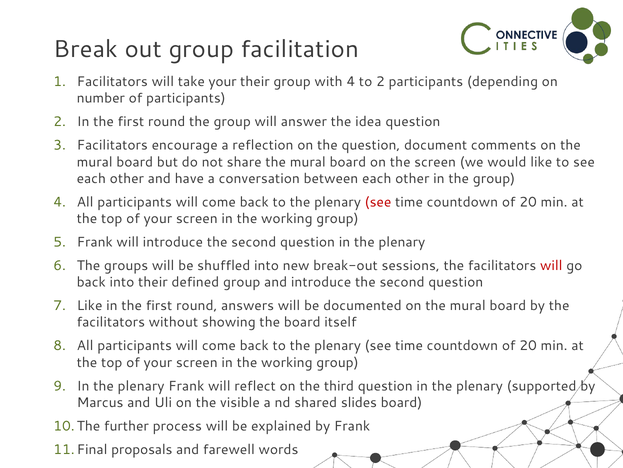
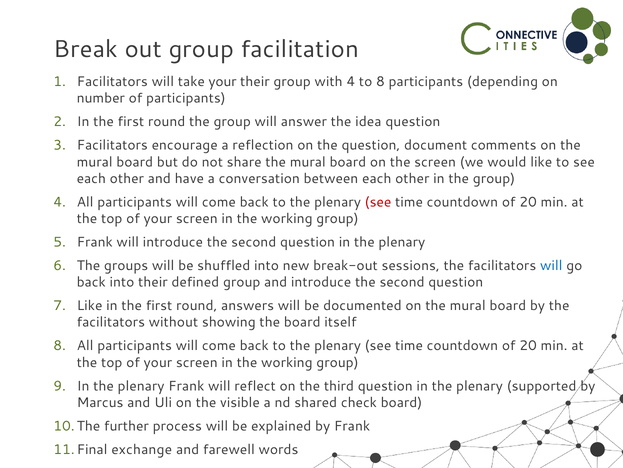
to 2: 2 -> 8
will at (551, 265) colour: red -> blue
slides: slides -> check
proposals: proposals -> exchange
